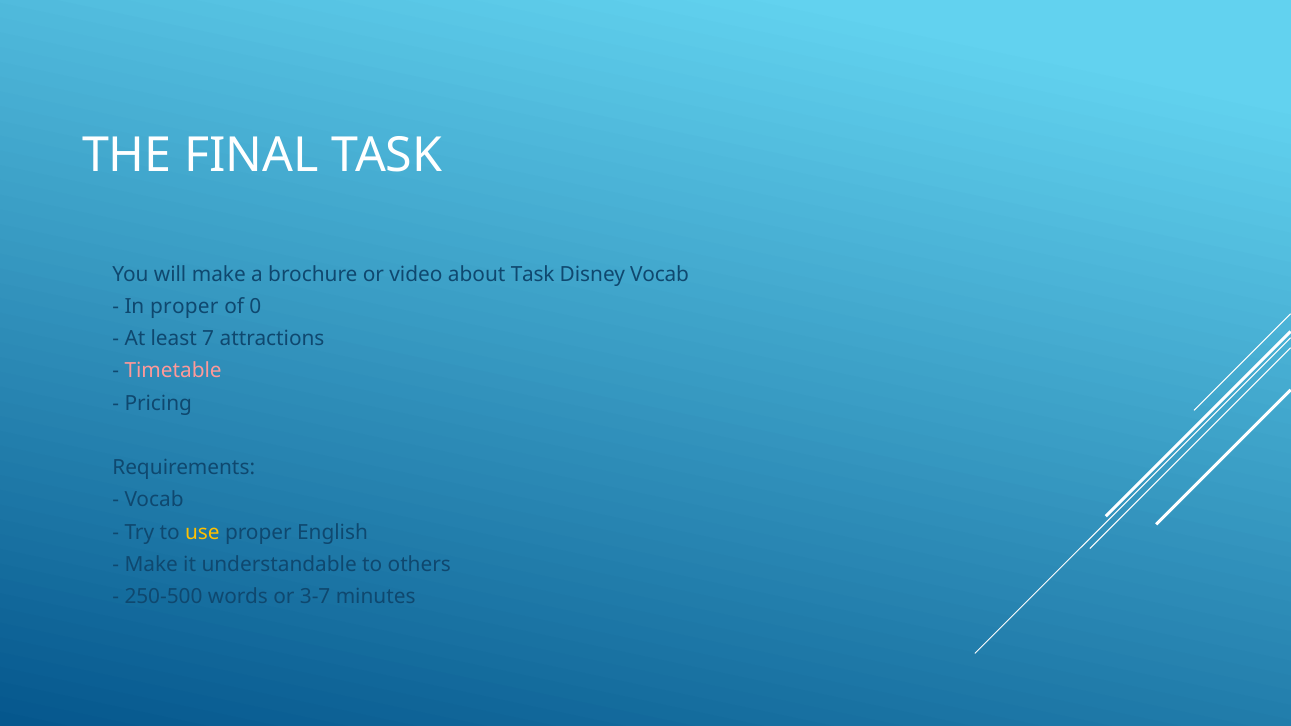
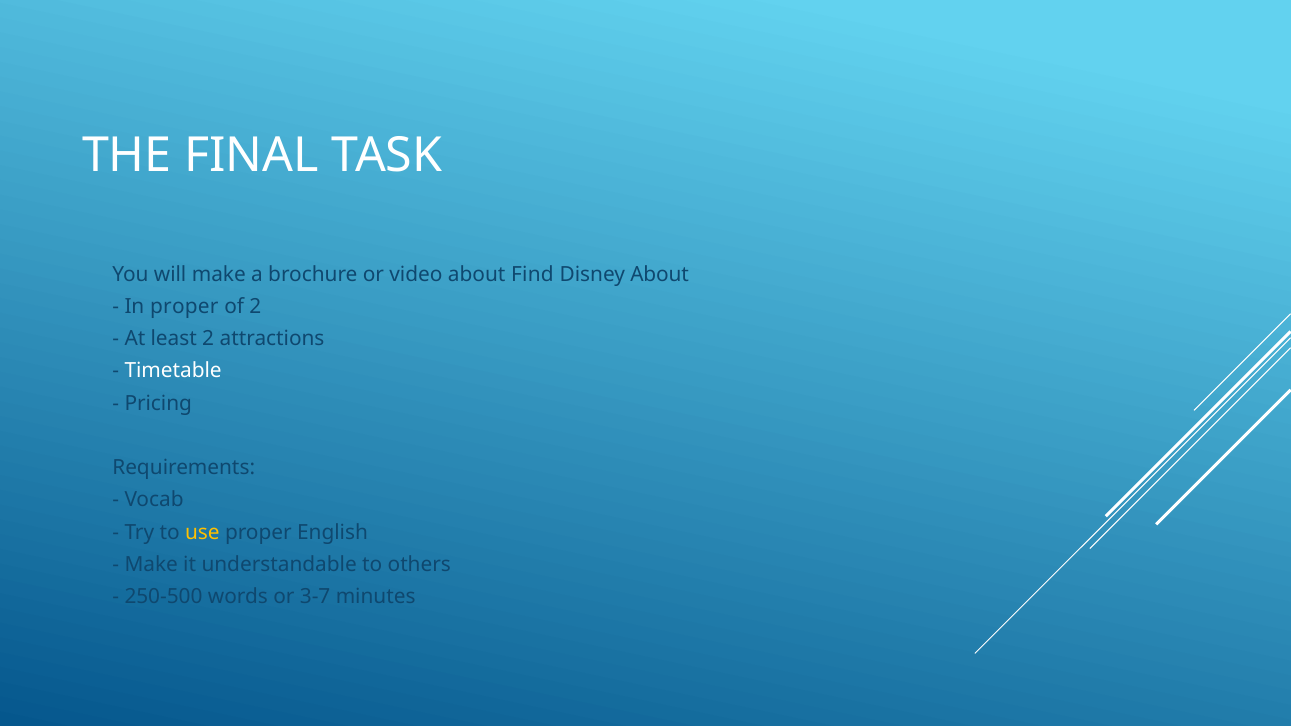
about Task: Task -> Find
Disney Vocab: Vocab -> About
of 0: 0 -> 2
least 7: 7 -> 2
Timetable colour: pink -> white
